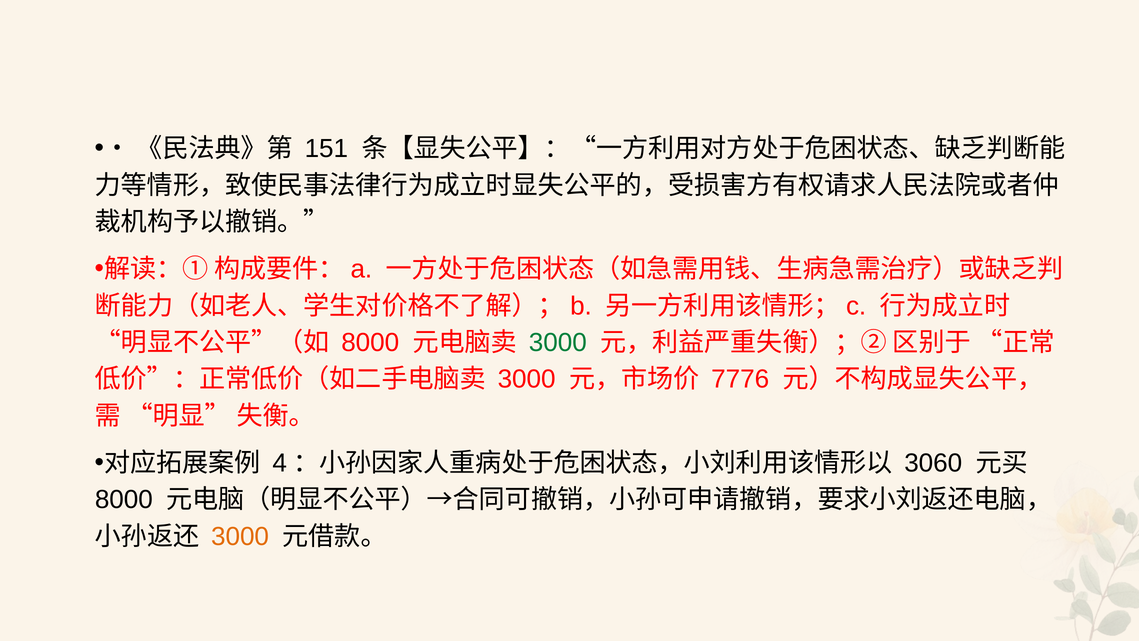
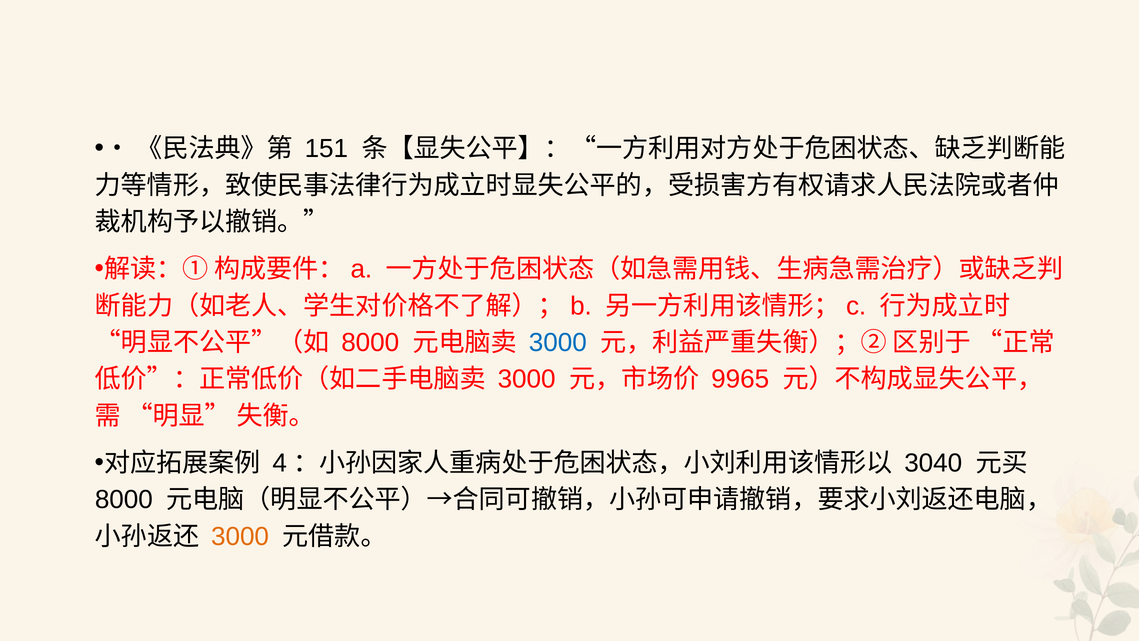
3000 at (558, 342) colour: green -> blue
7776: 7776 -> 9965
3060: 3060 -> 3040
